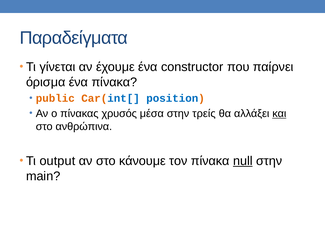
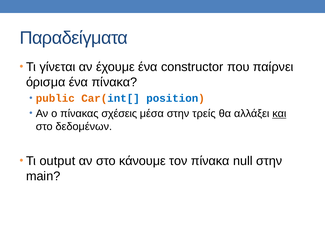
χρυσός: χρυσός -> σχέσεις
ανθρώπινα: ανθρώπινα -> δεδομένων
null underline: present -> none
